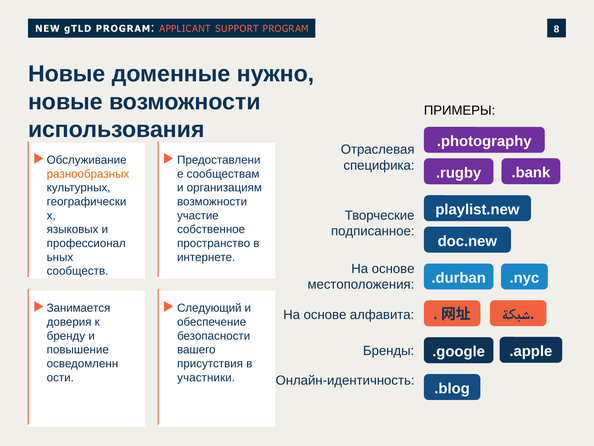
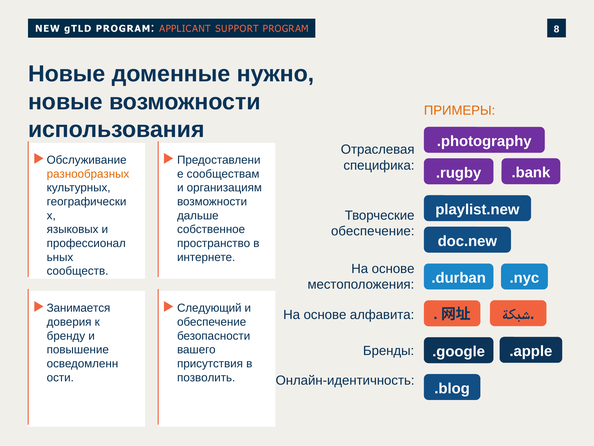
ПРИМЕРЫ colour: black -> orange
участие: участие -> дальше
подписанное at (373, 231): подписанное -> обеспечение
участники: участники -> позволить
